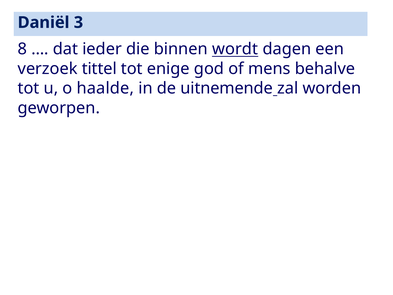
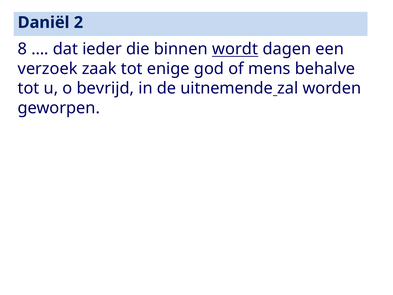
3: 3 -> 2
tittel: tittel -> zaak
haalde: haalde -> bevrijd
